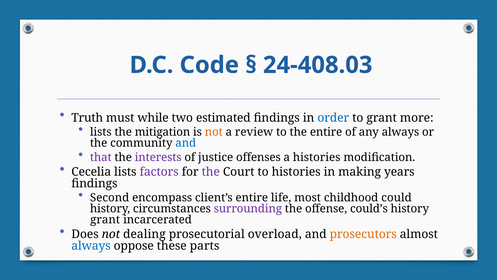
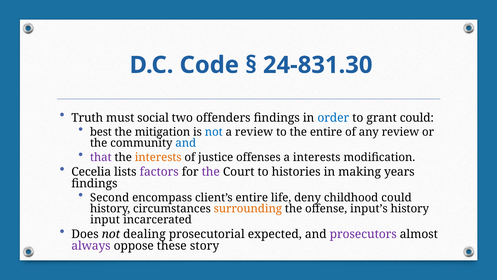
24-408.03: 24-408.03 -> 24-831.30
while: while -> social
estimated: estimated -> offenders
grant more: more -> could
lists at (101, 132): lists -> best
not at (214, 132) colour: orange -> blue
any always: always -> review
interests at (158, 157) colour: purple -> orange
a histories: histories -> interests
most: most -> deny
surrounding colour: purple -> orange
could’s: could’s -> input’s
grant at (105, 219): grant -> input
overload: overload -> expected
prosecutors colour: orange -> purple
always at (91, 245) colour: blue -> purple
parts: parts -> story
